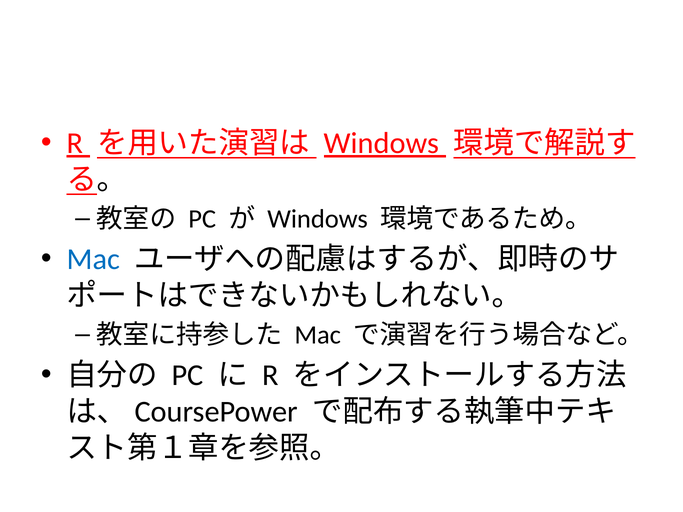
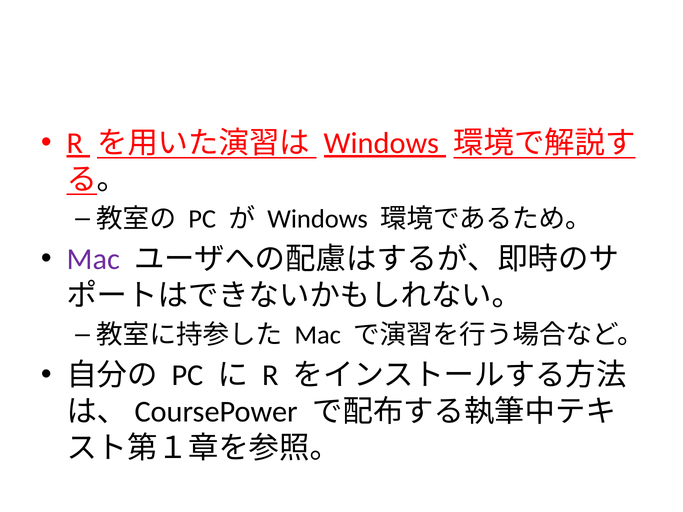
Mac at (93, 259) colour: blue -> purple
